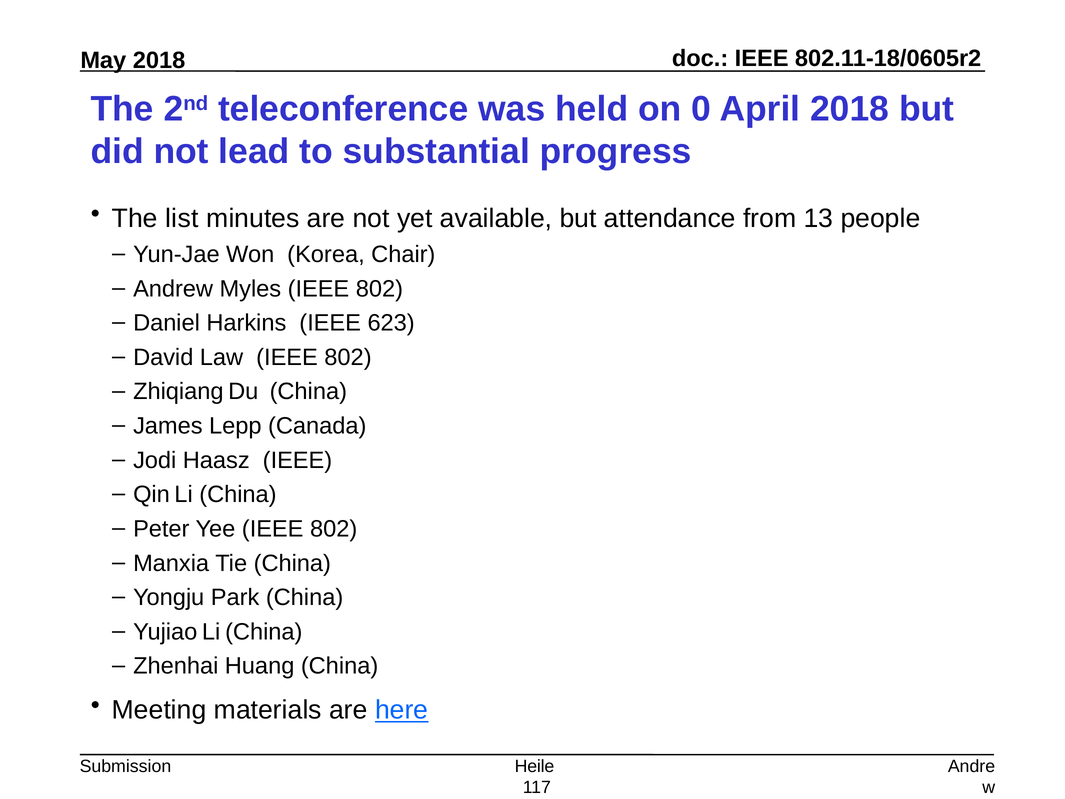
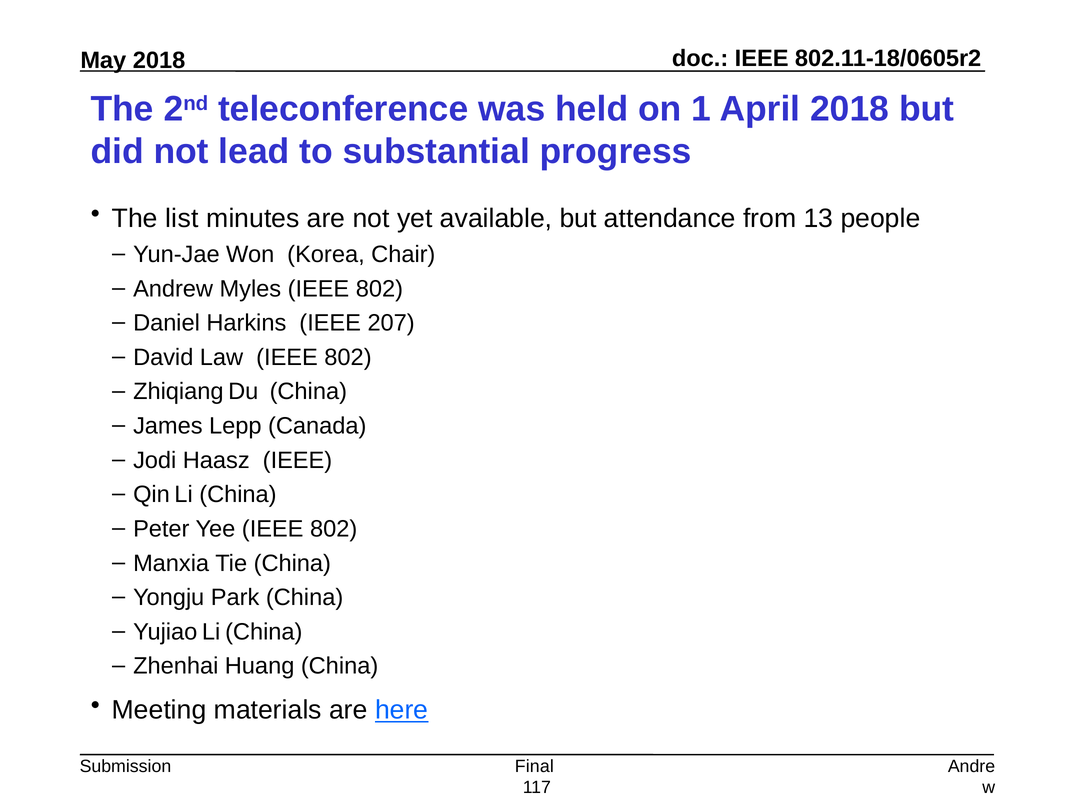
0: 0 -> 1
623: 623 -> 207
Heile: Heile -> Final
